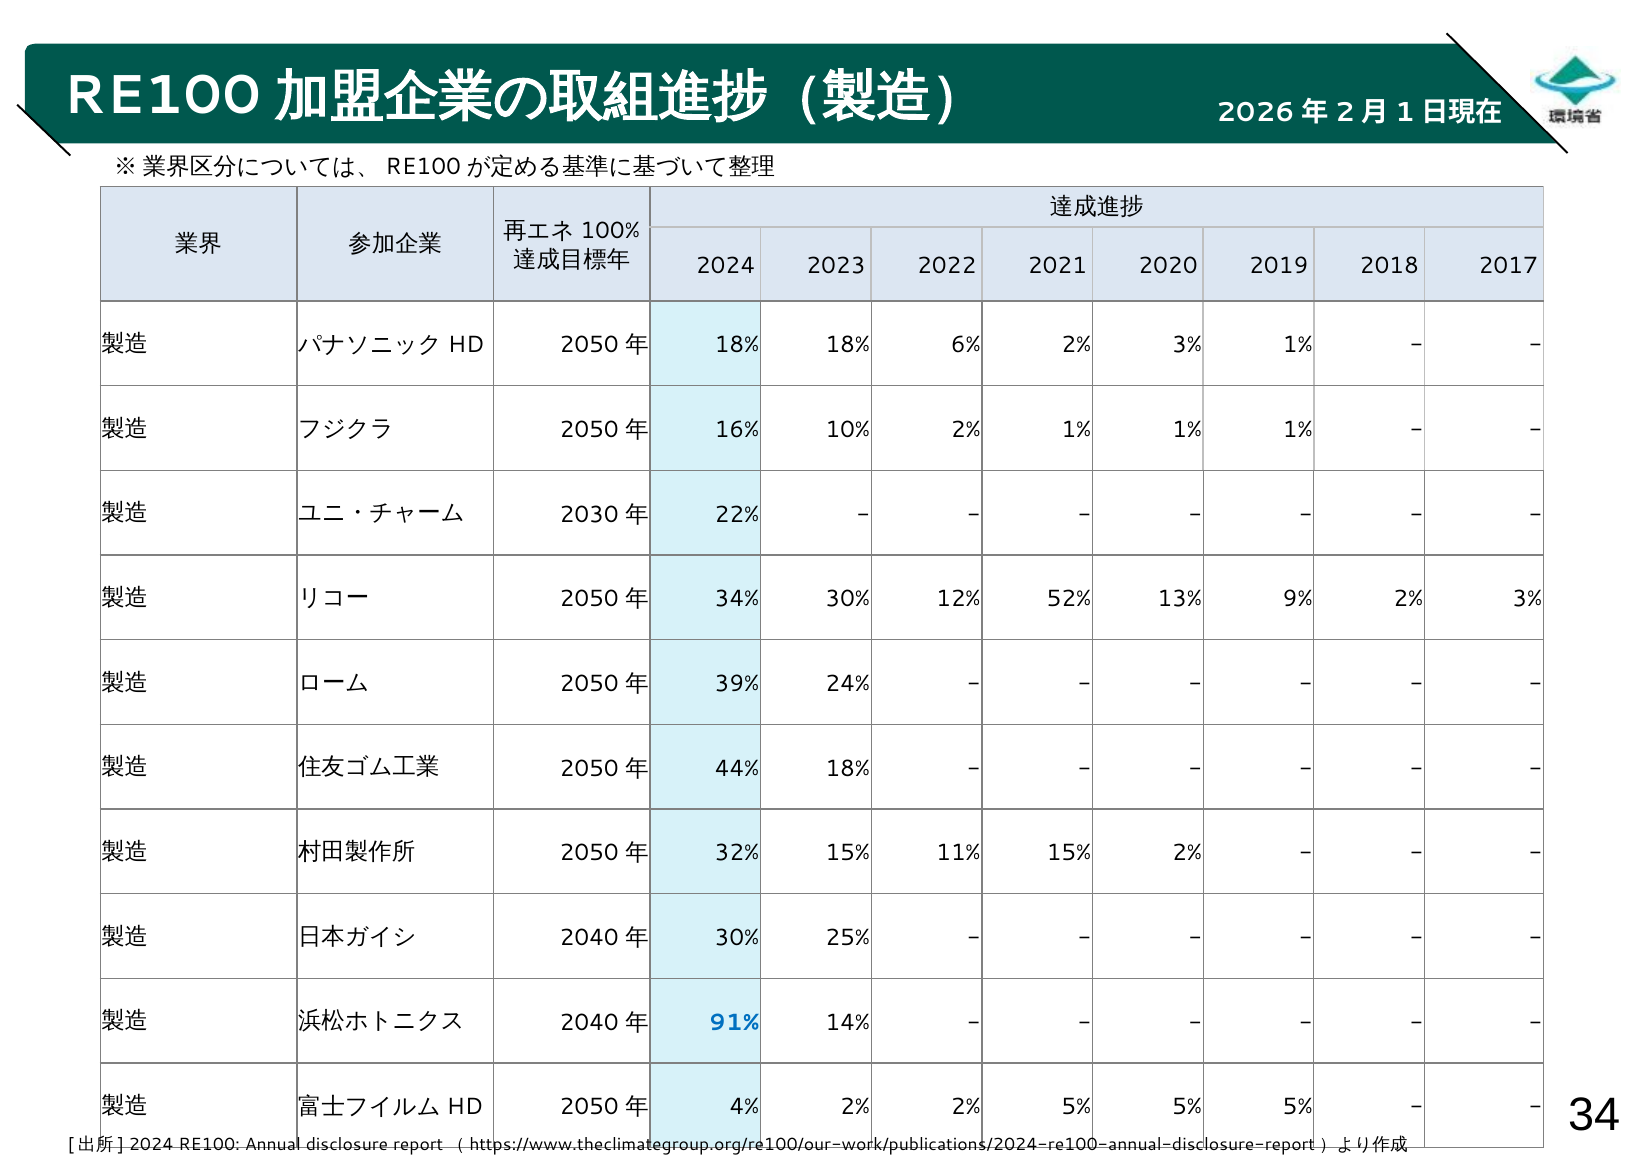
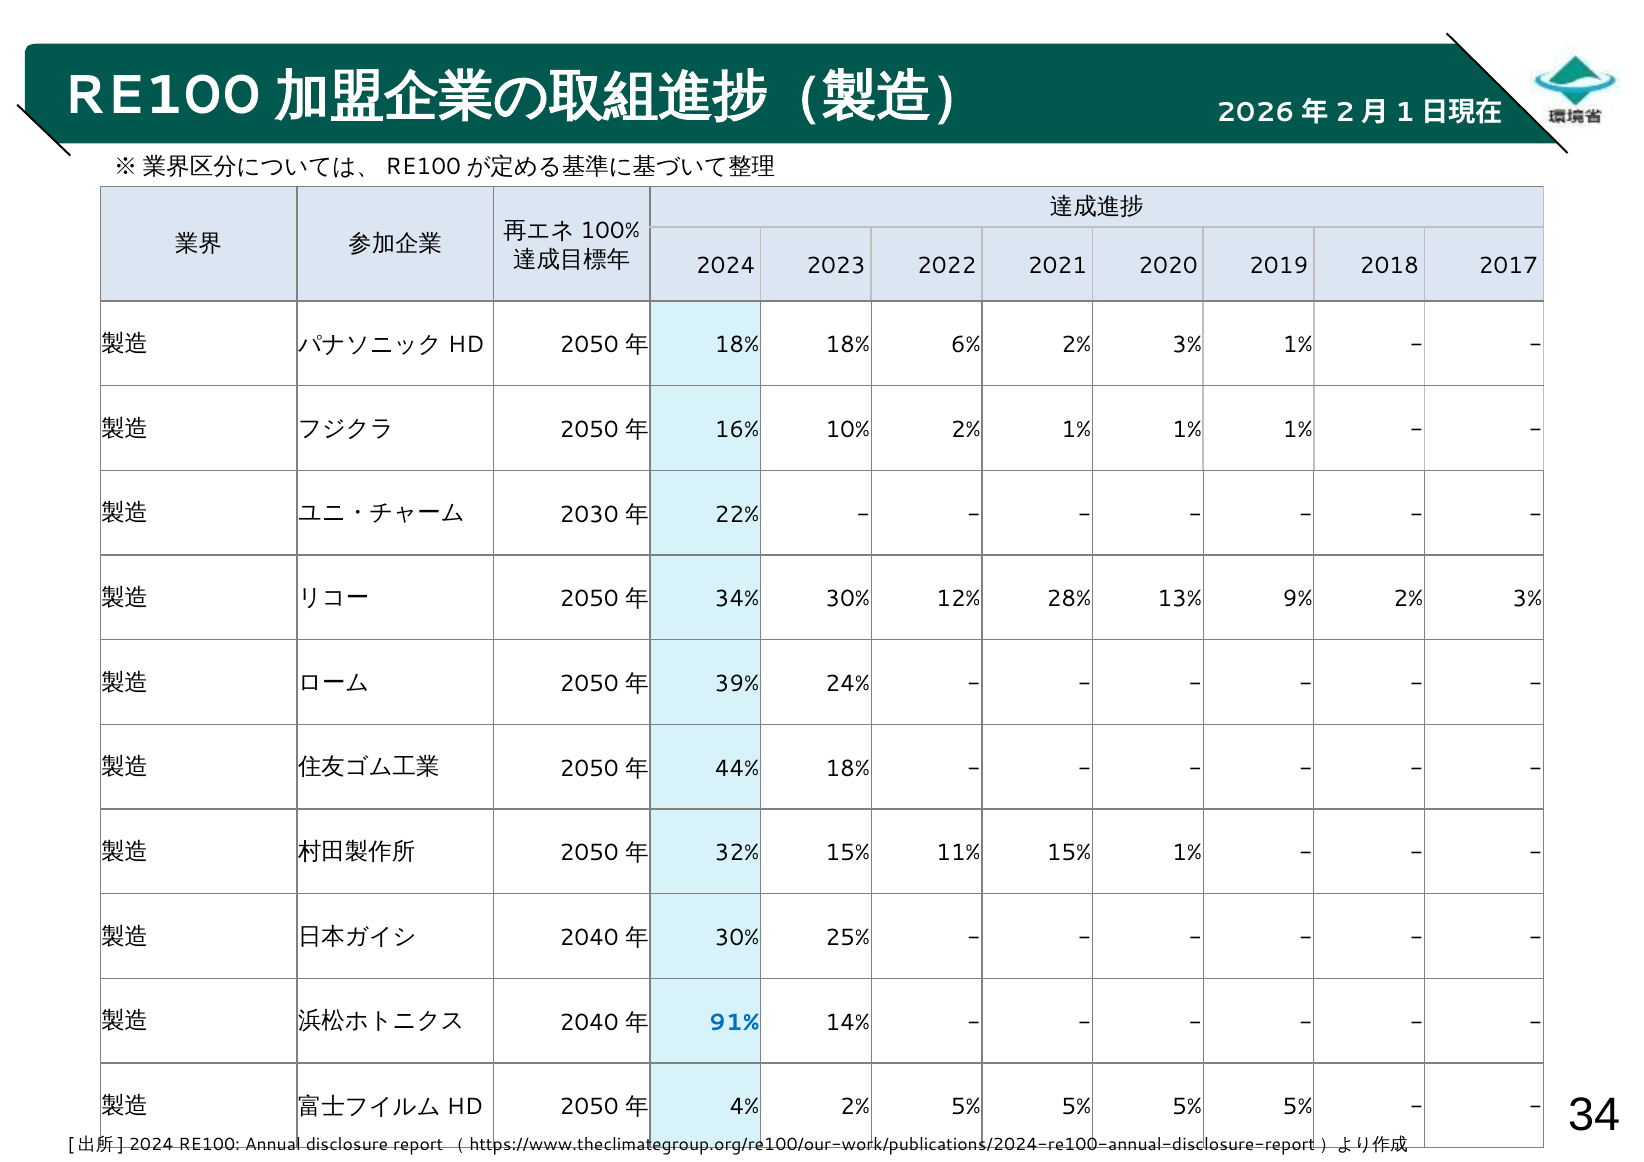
52%: 52% -> 28%
15% 2%: 2% -> 1%
2% 2%: 2% -> 5%
